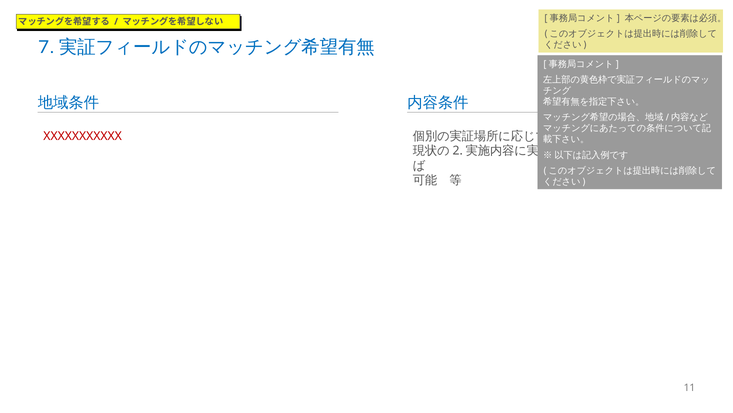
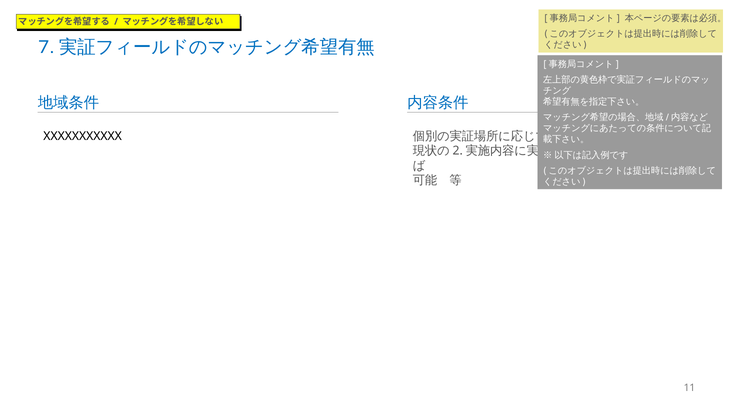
XXXXXXXXXXX colour: red -> black
